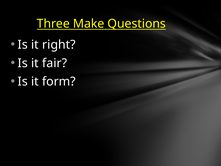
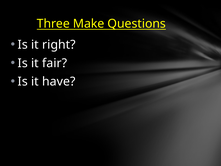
form: form -> have
